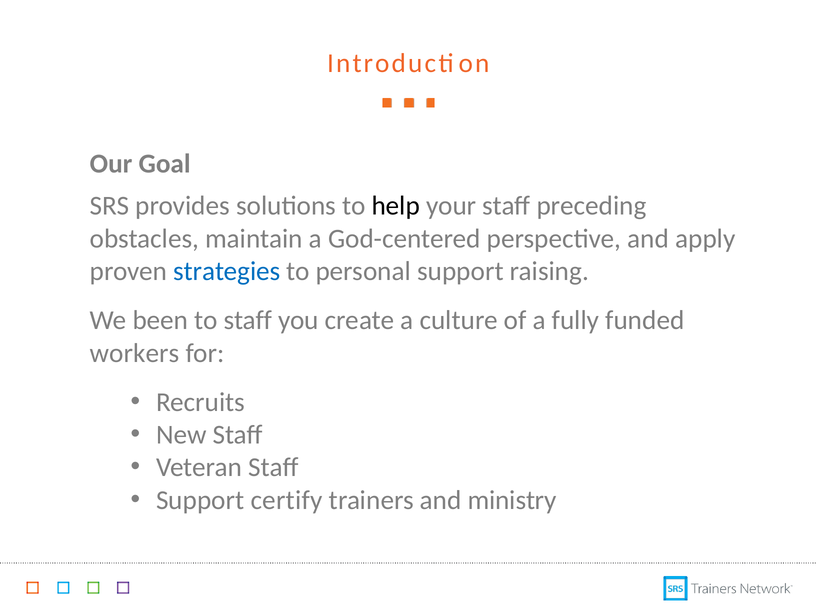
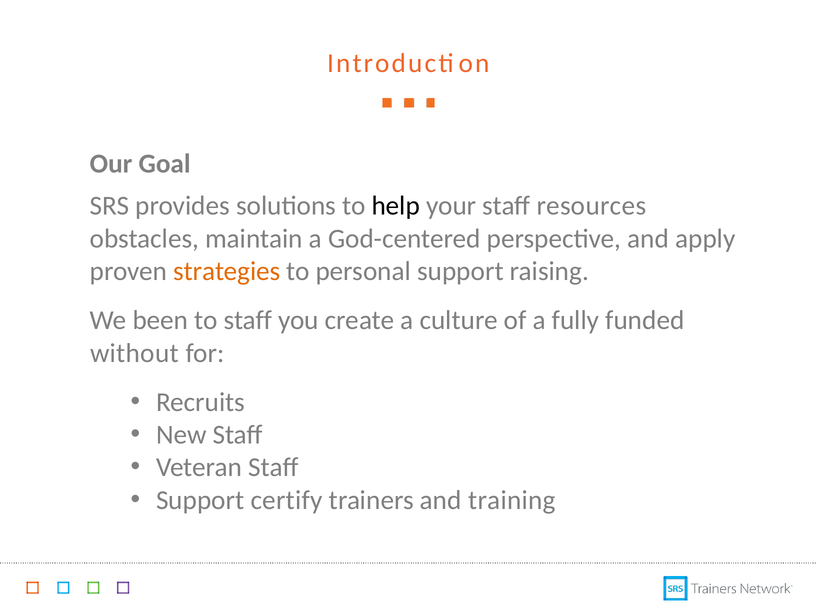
preceding: preceding -> resources
strategies colour: blue -> orange
workers: workers -> without
ministry: ministry -> training
